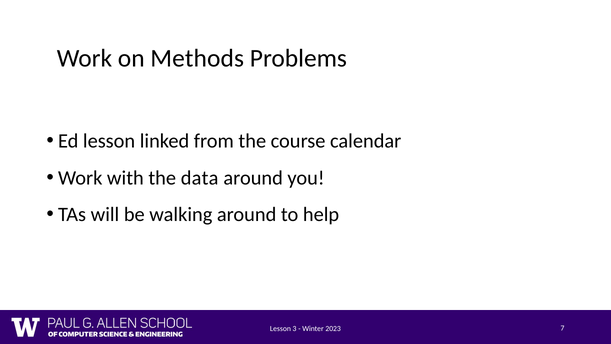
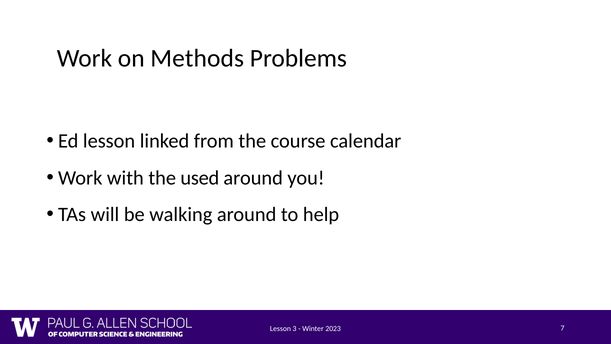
data: data -> used
